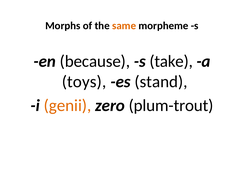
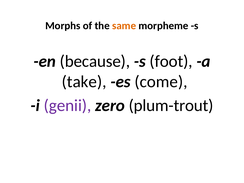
take: take -> foot
toys: toys -> take
stand: stand -> come
genii colour: orange -> purple
